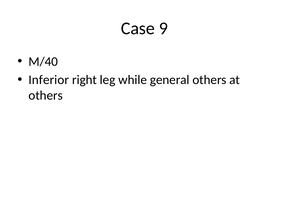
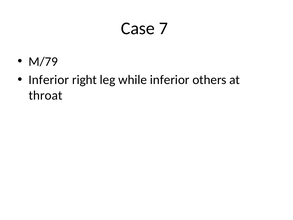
9: 9 -> 7
M/40: M/40 -> M/79
while general: general -> inferior
others at (46, 95): others -> throat
